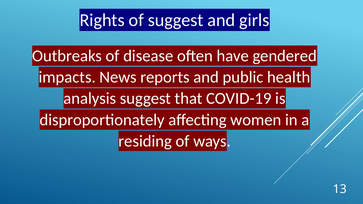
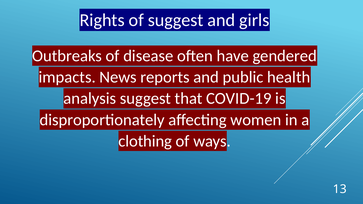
residing: residing -> clothing
